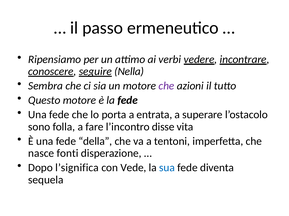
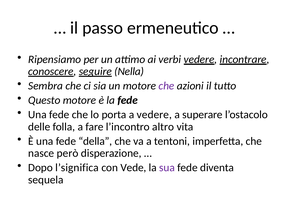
a entrata: entrata -> vedere
sono: sono -> delle
disse: disse -> altro
fonti: fonti -> però
sua colour: blue -> purple
